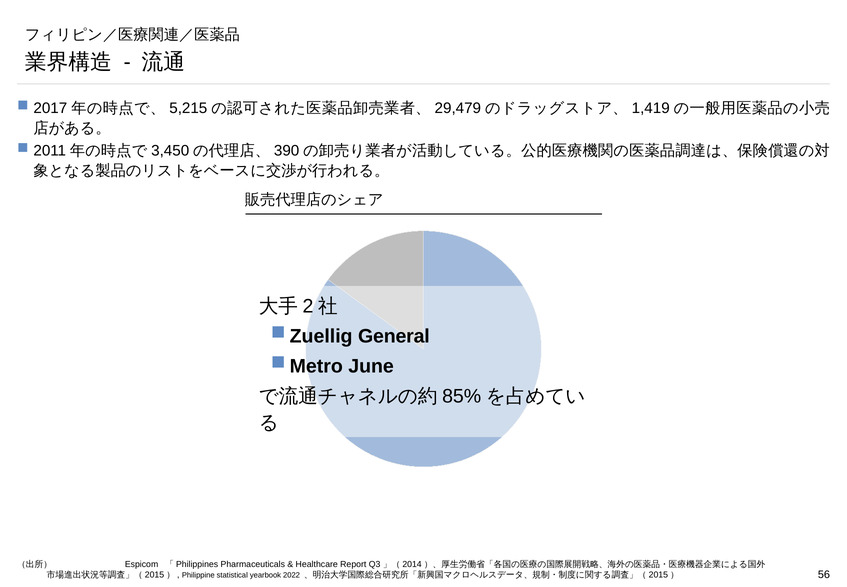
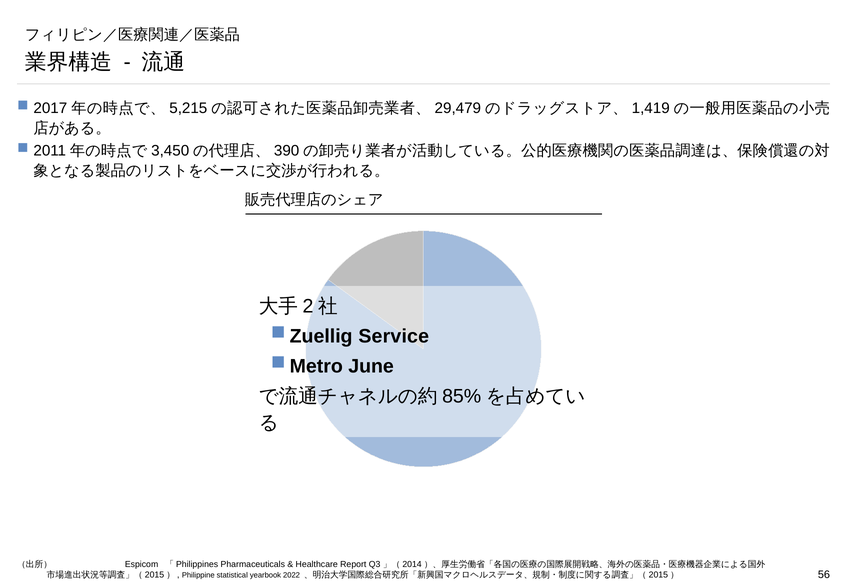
General: General -> Service
